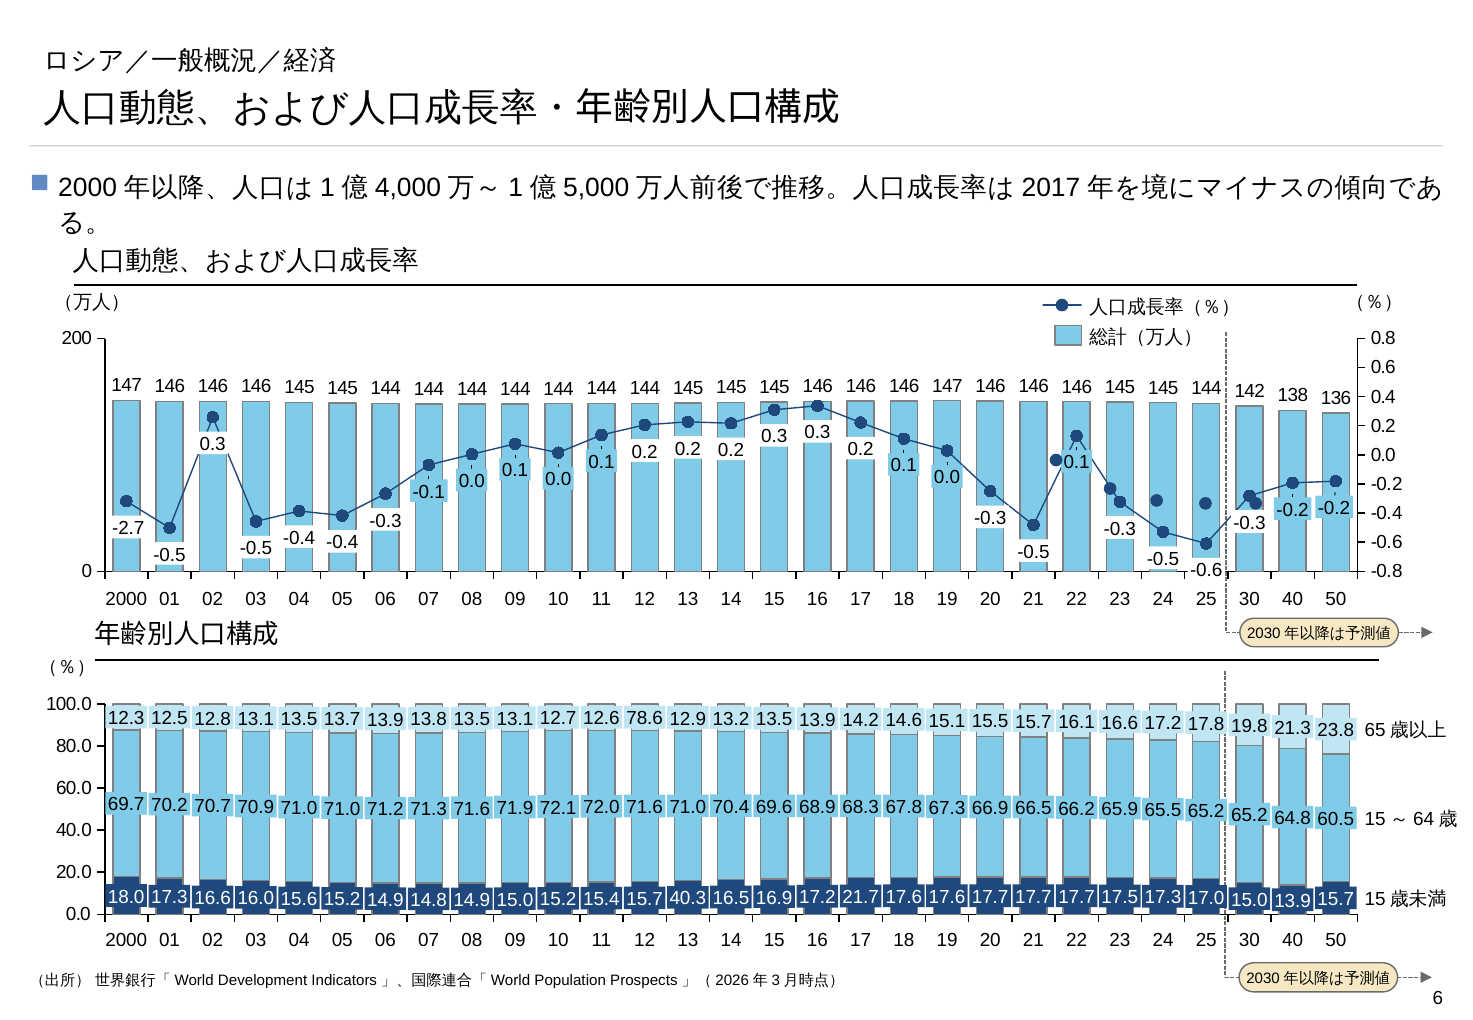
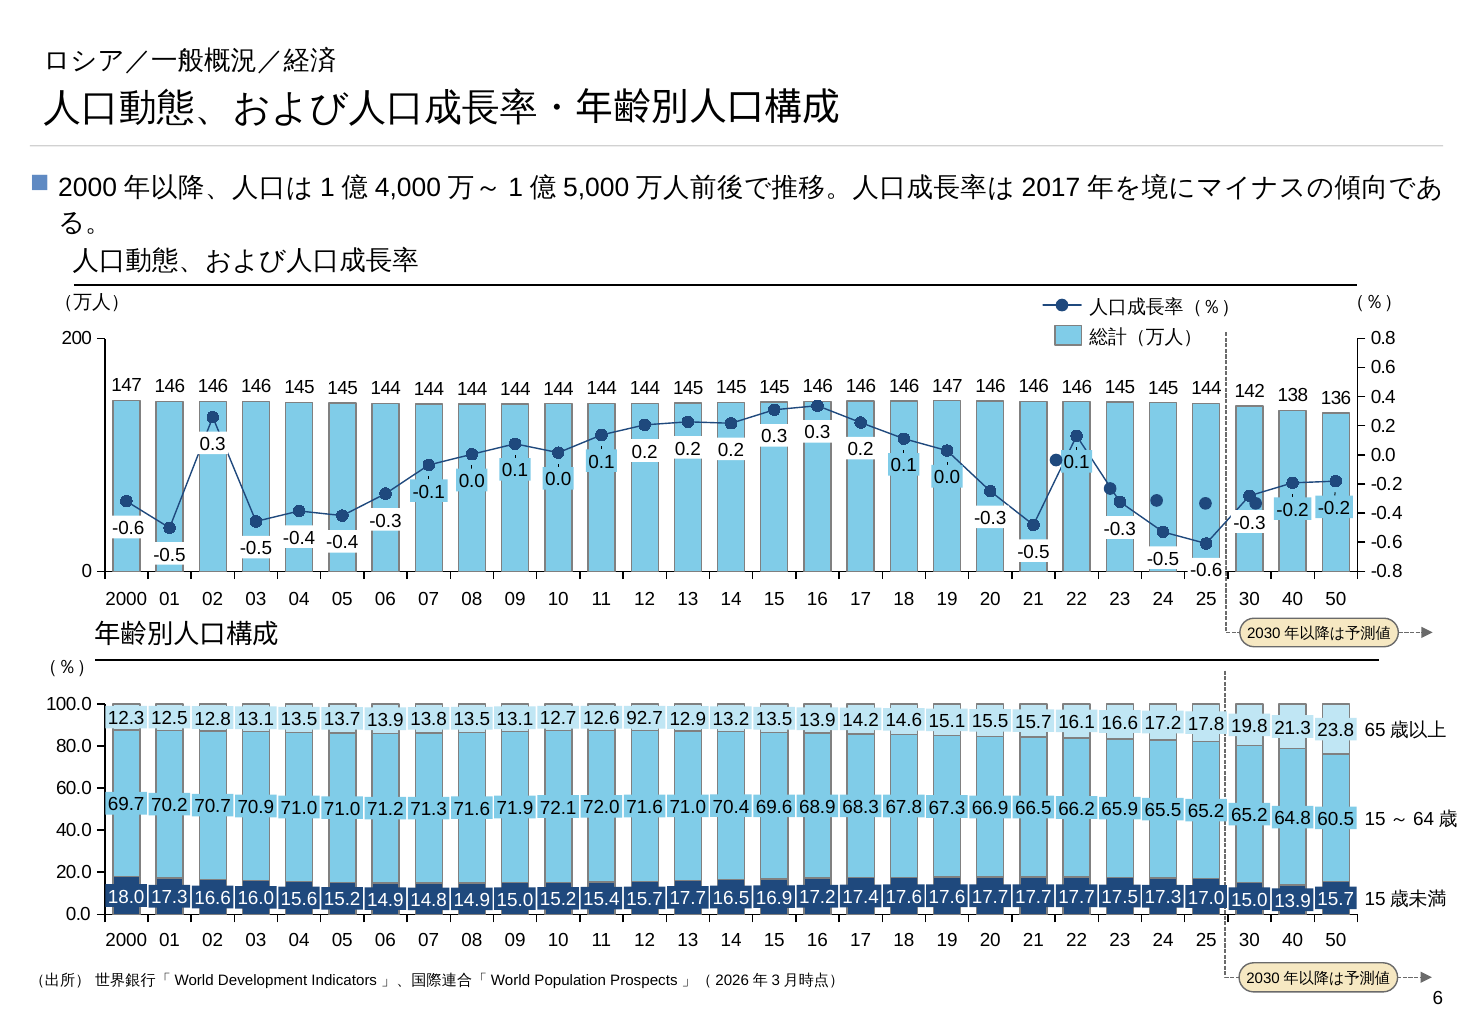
-2.7 at (128, 528): -2.7 -> -0.6
78.6: 78.6 -> 92.7
21.7: 21.7 -> 17.4
40.3 at (688, 899): 40.3 -> 17.7
